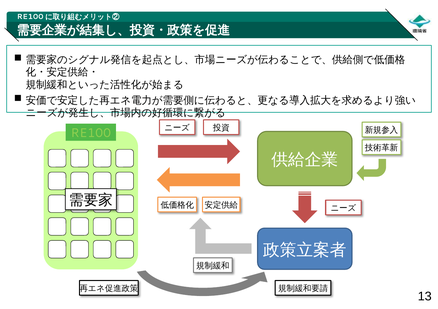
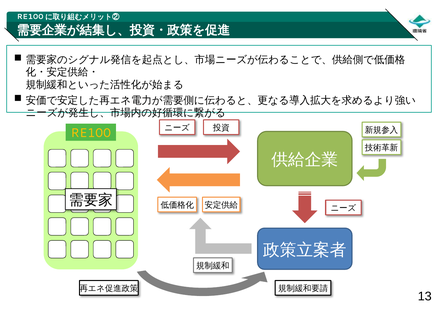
RE100 colour: light green -> yellow
